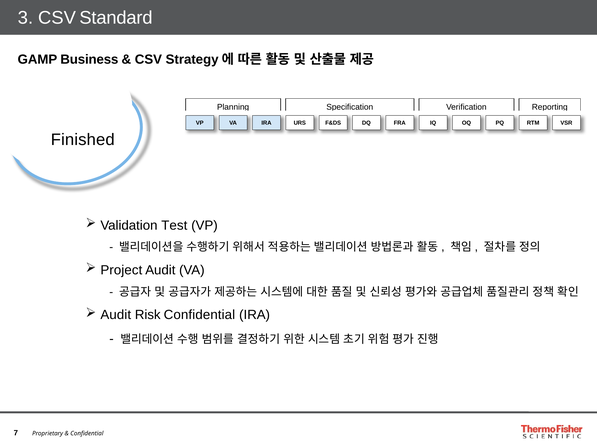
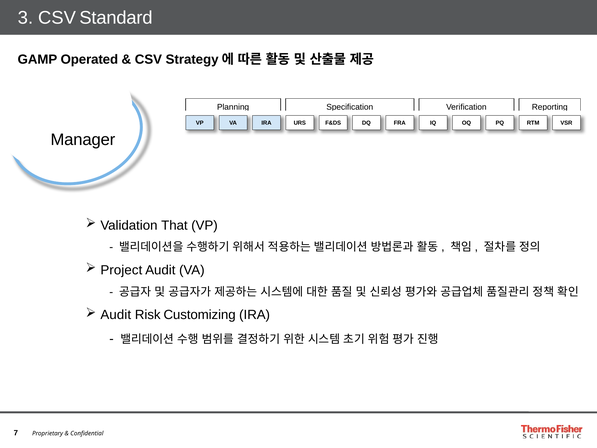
Business: Business -> Operated
Finished: Finished -> Manager
Test: Test -> That
Risk Confidential: Confidential -> Customizing
